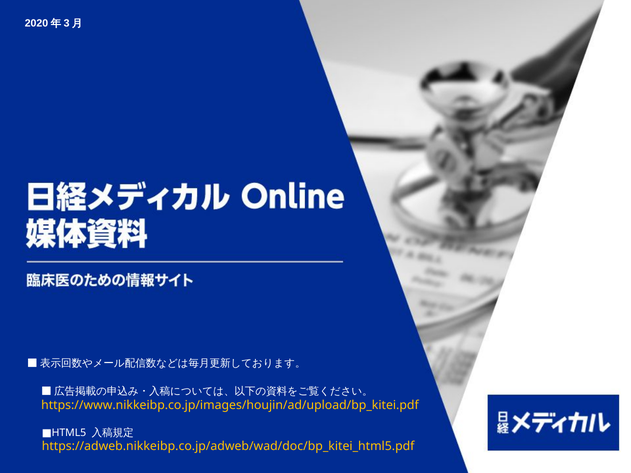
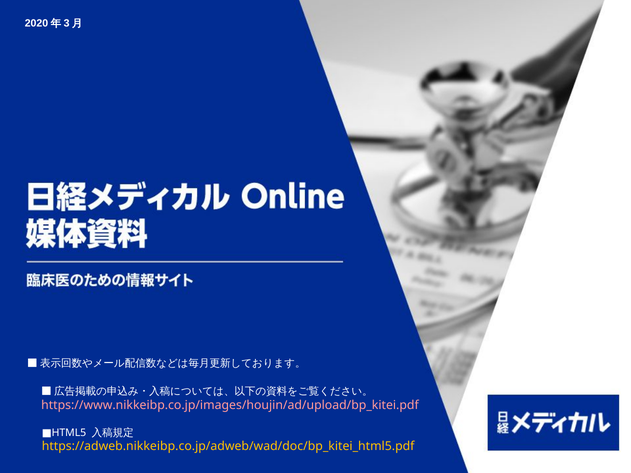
https://www.nikkeibp.co.jp/images/houjin/ad/upload/bp_kitei.pdf colour: yellow -> pink
